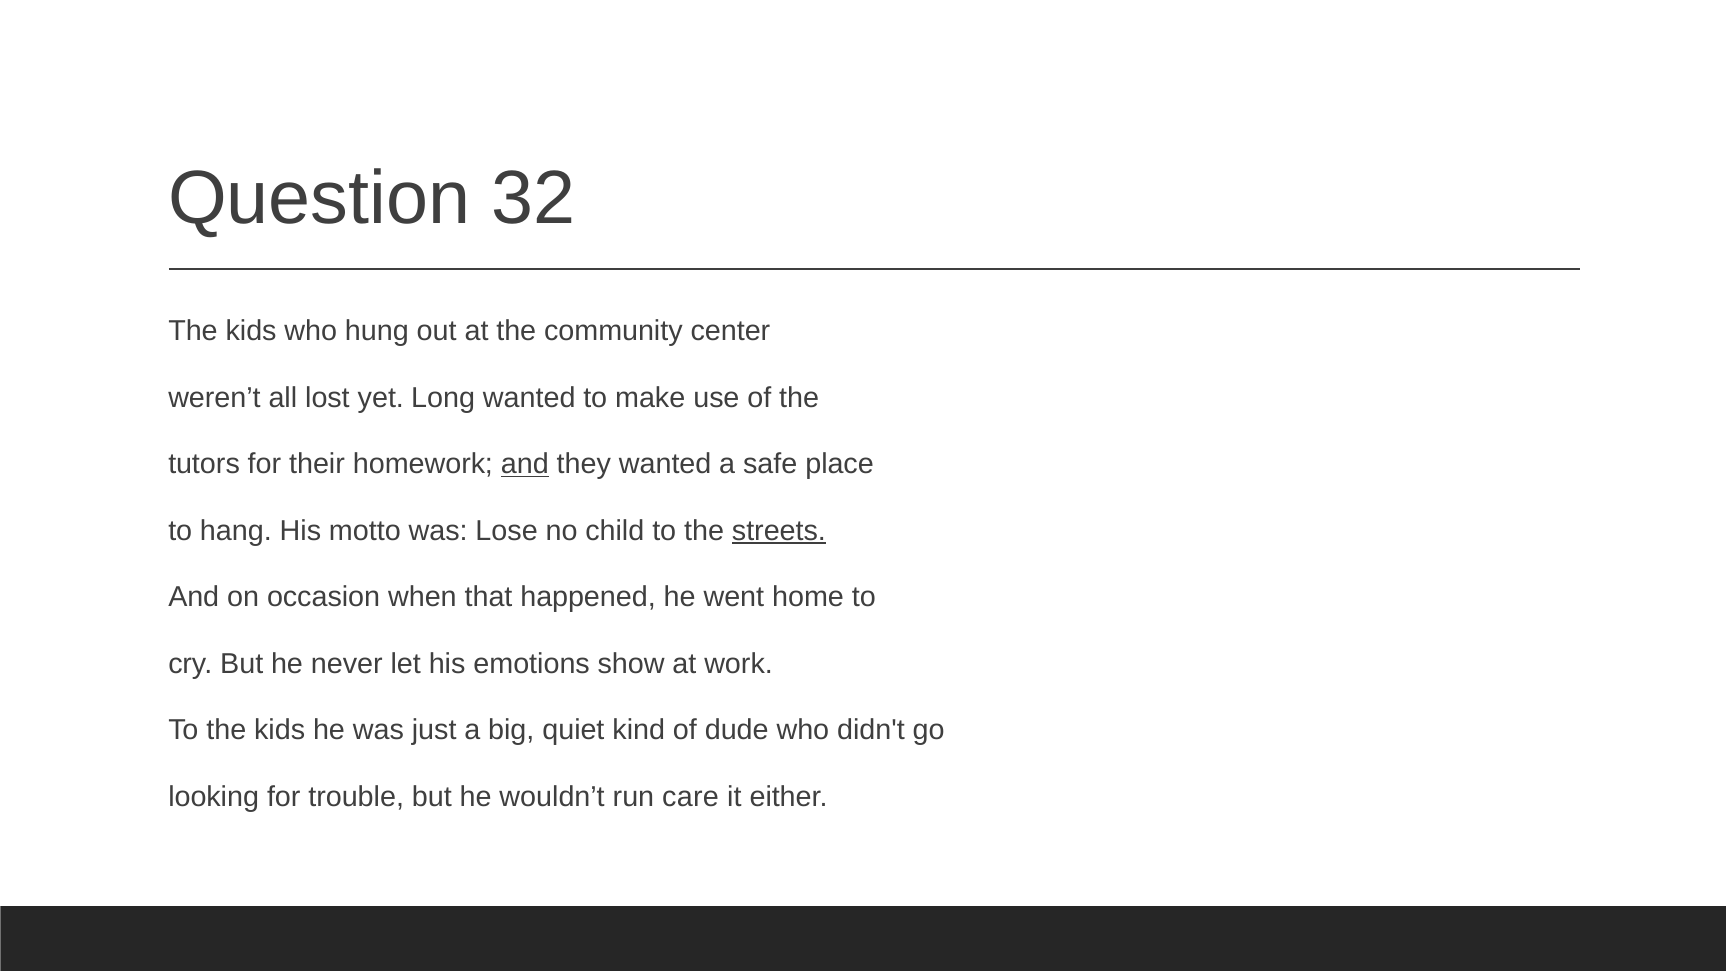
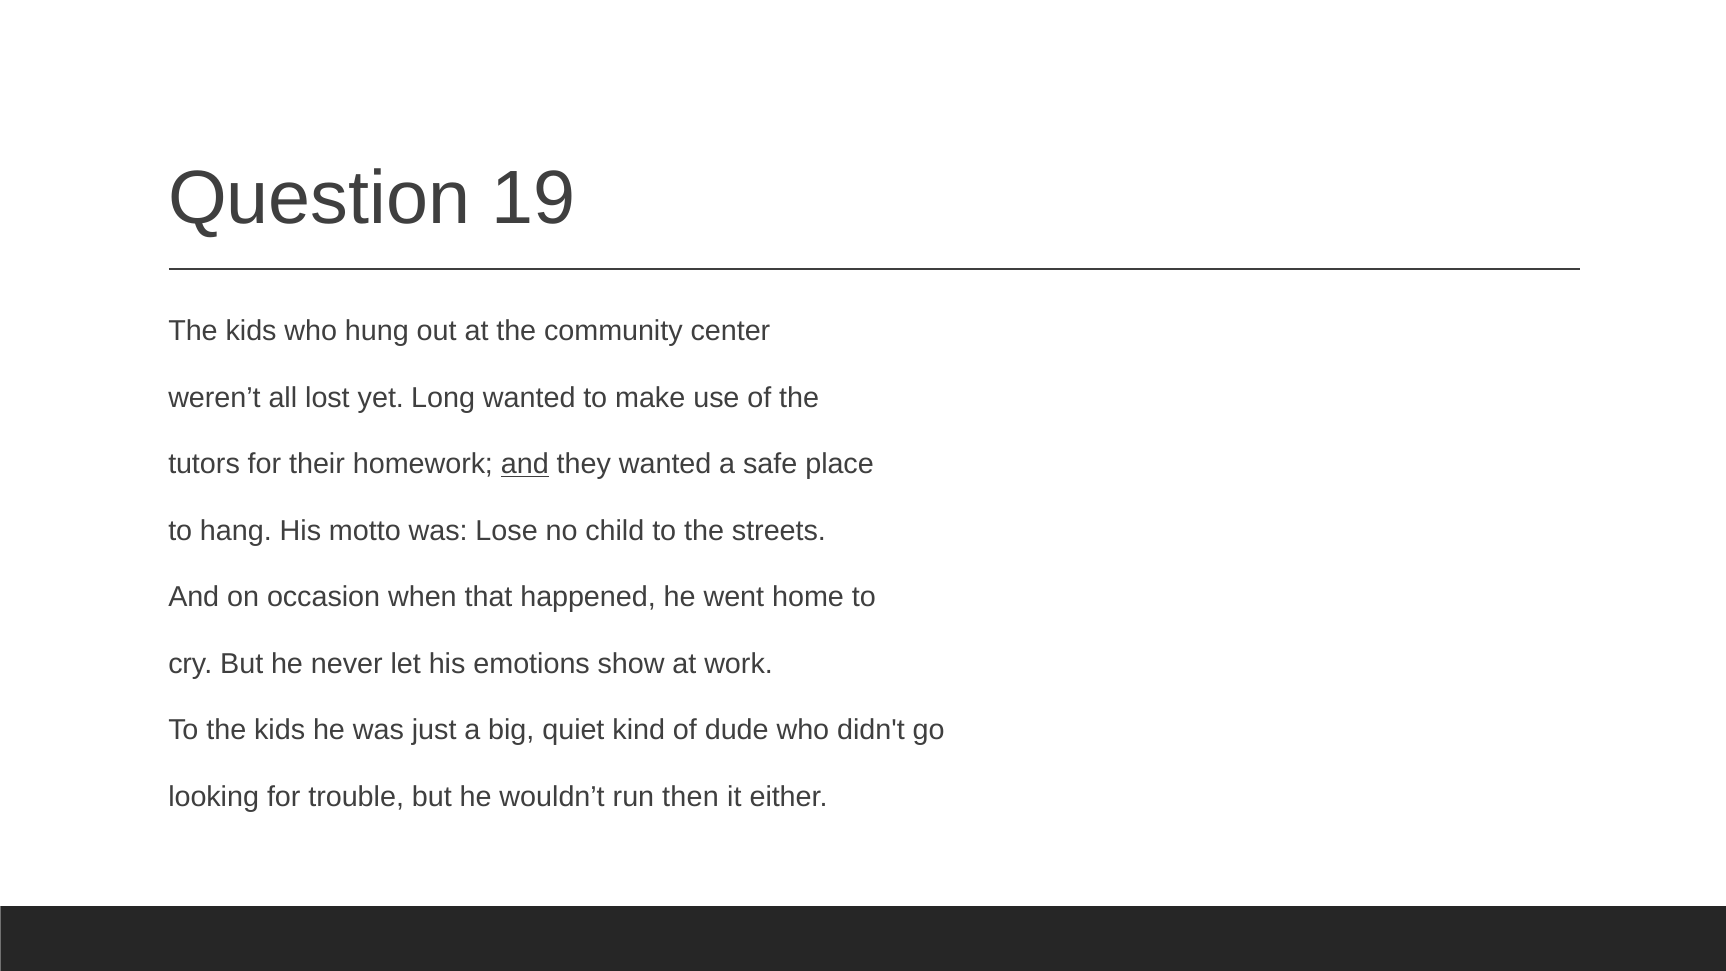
32: 32 -> 19
streets underline: present -> none
care: care -> then
